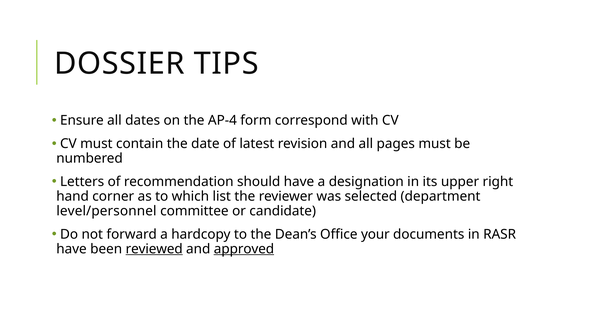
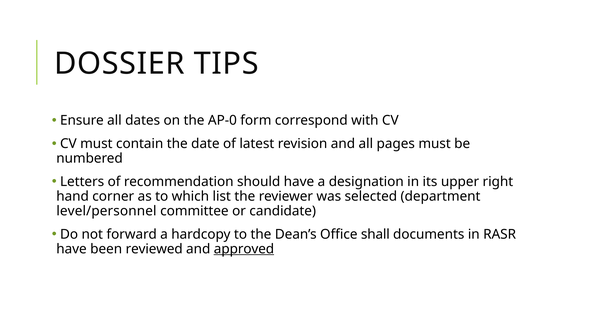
AP-4: AP-4 -> AP-0
your: your -> shall
reviewed underline: present -> none
